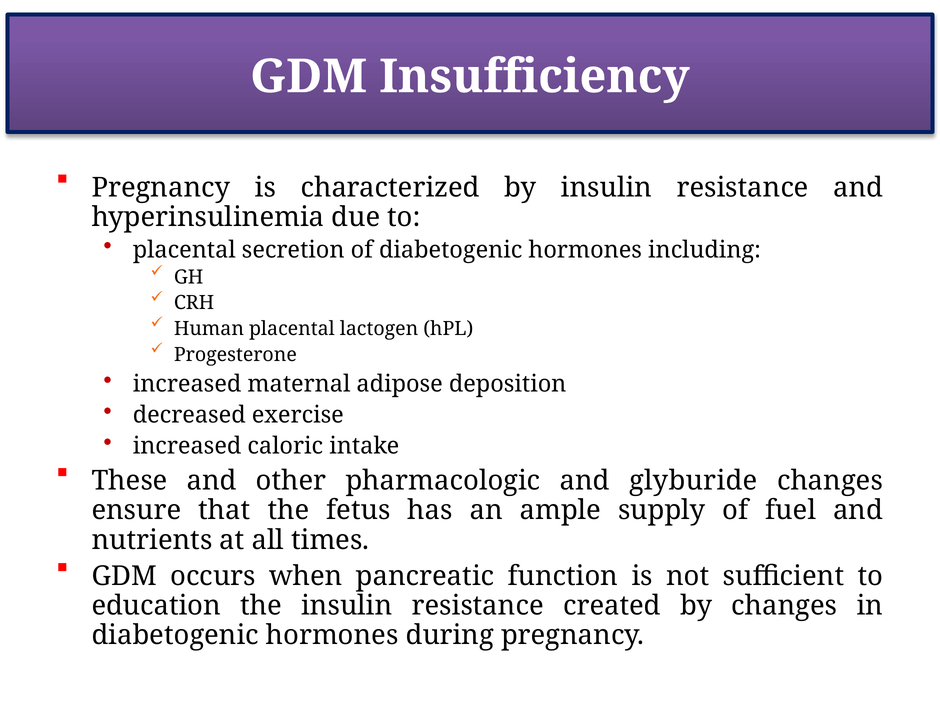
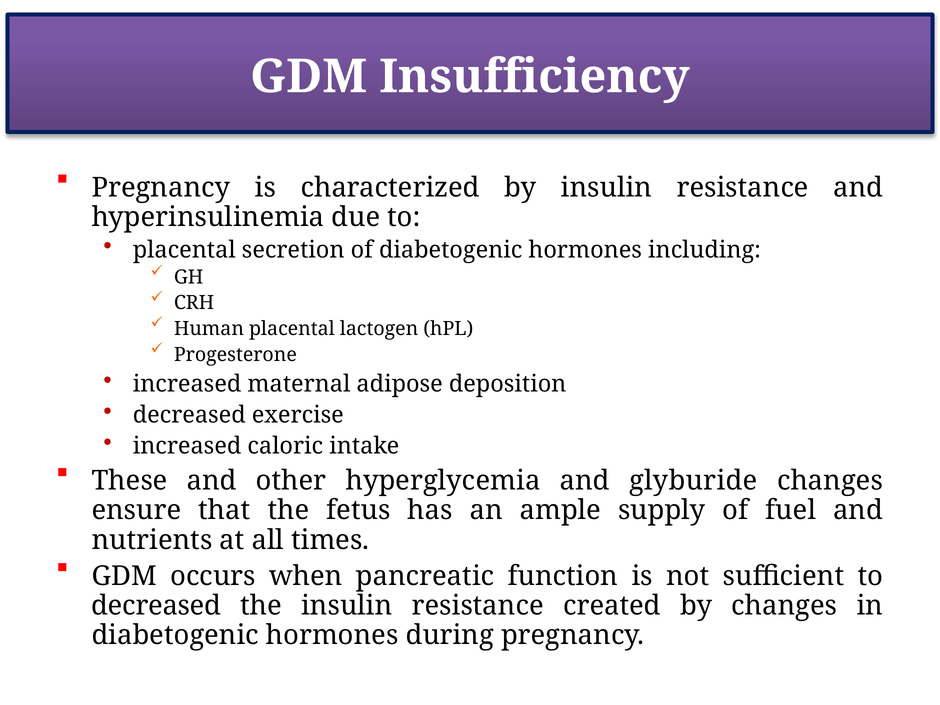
pharmacologic: pharmacologic -> hyperglycemia
education at (156, 606): education -> decreased
